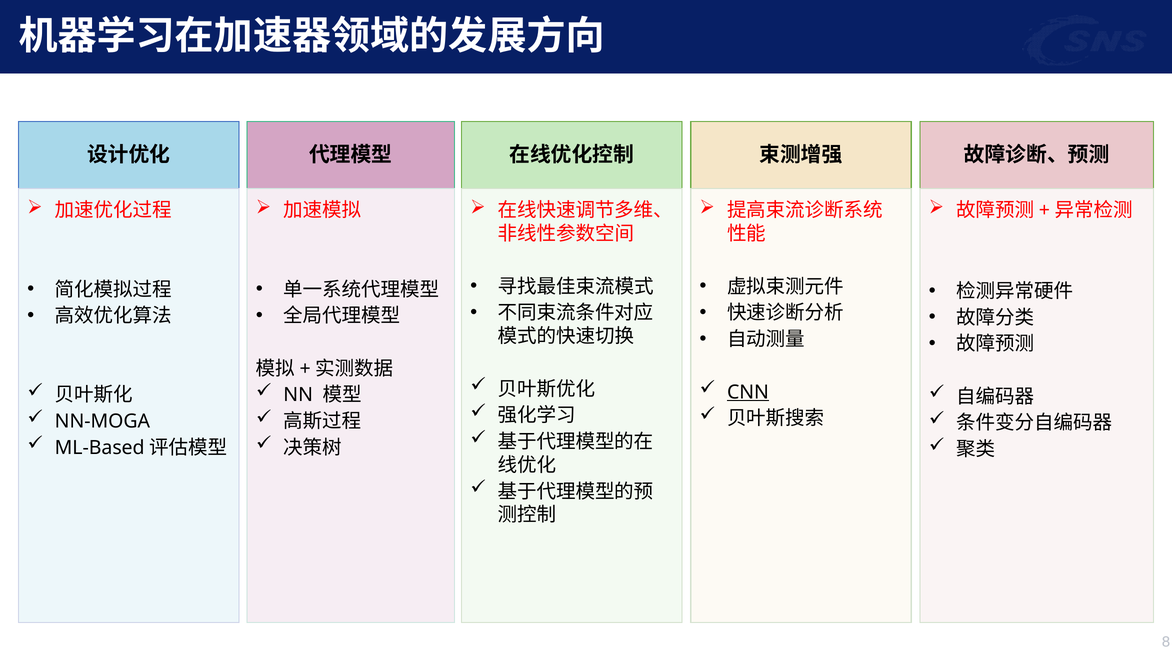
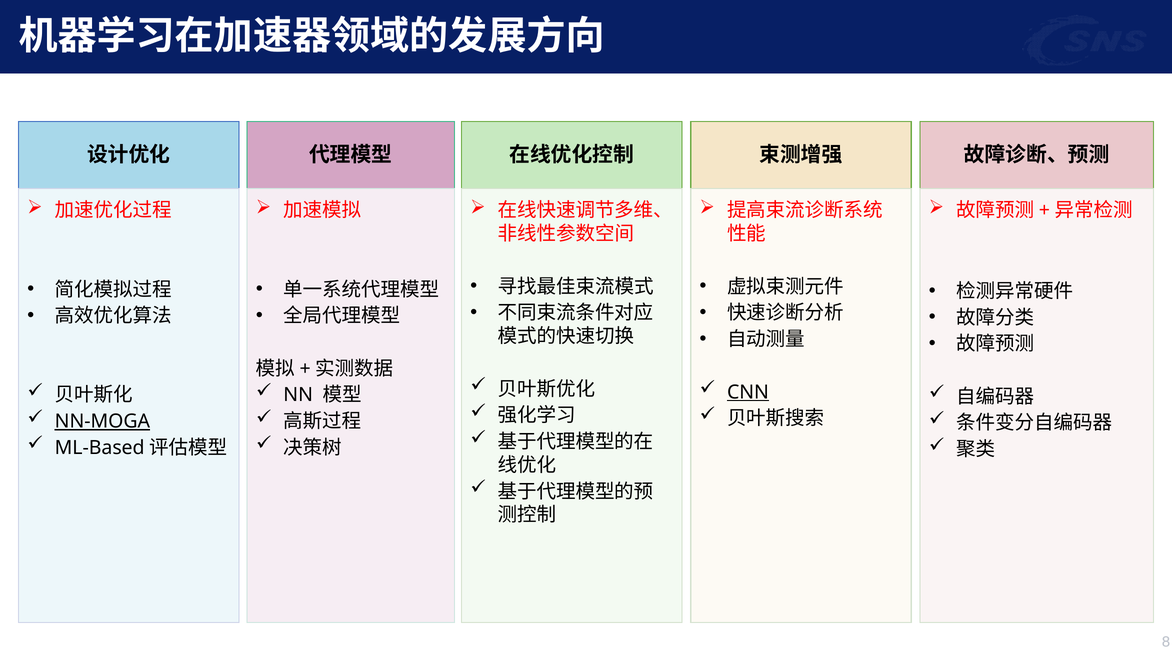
NN-MOGA underline: none -> present
